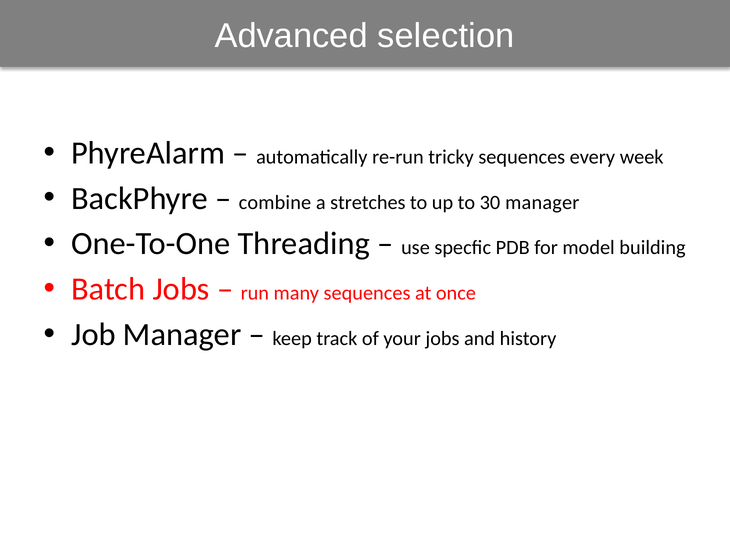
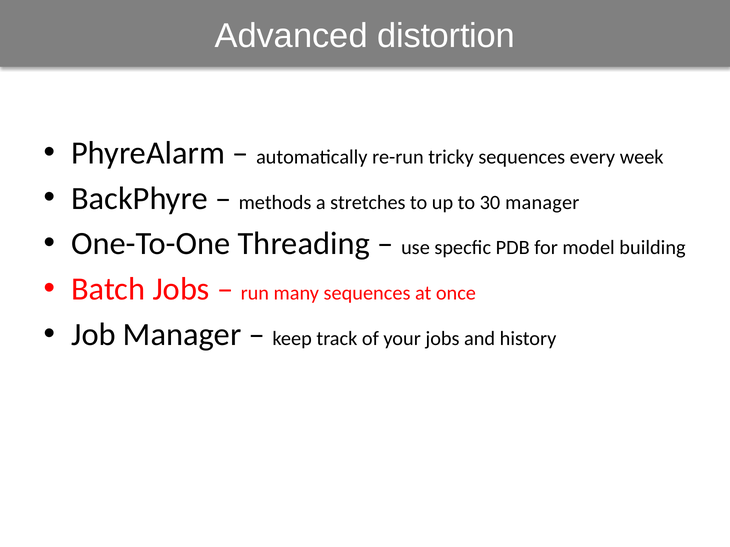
selection: selection -> distortion
combine: combine -> methods
